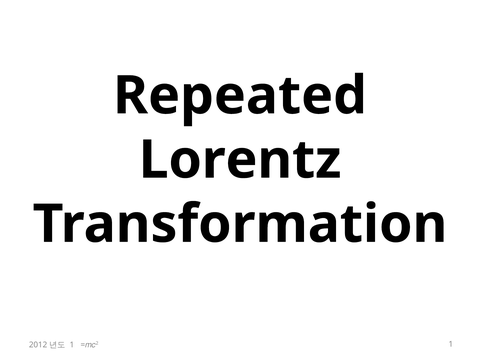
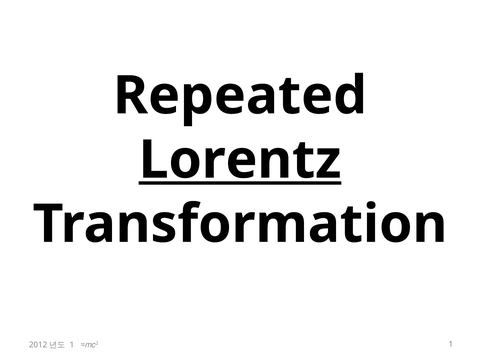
Lorentz underline: none -> present
